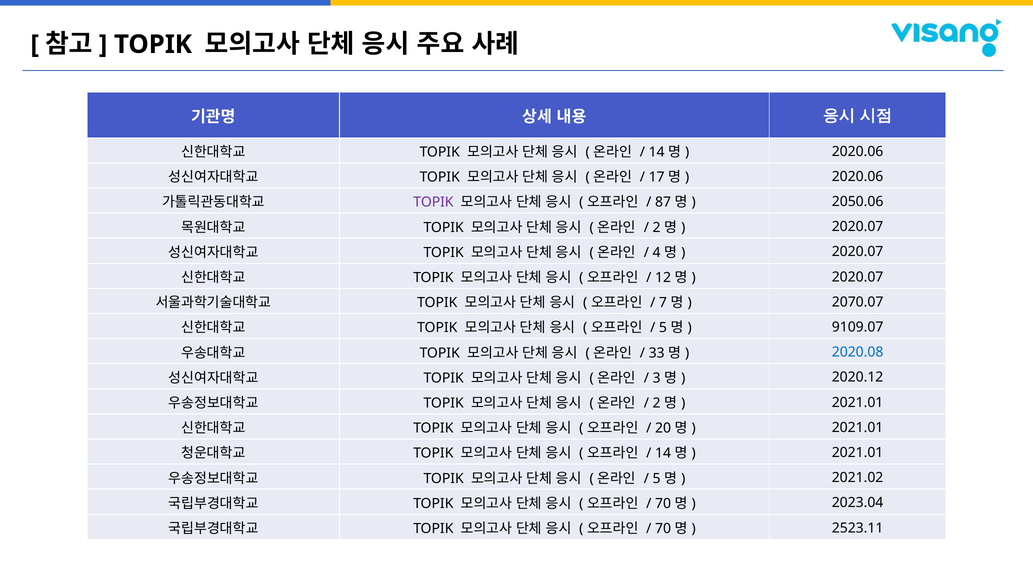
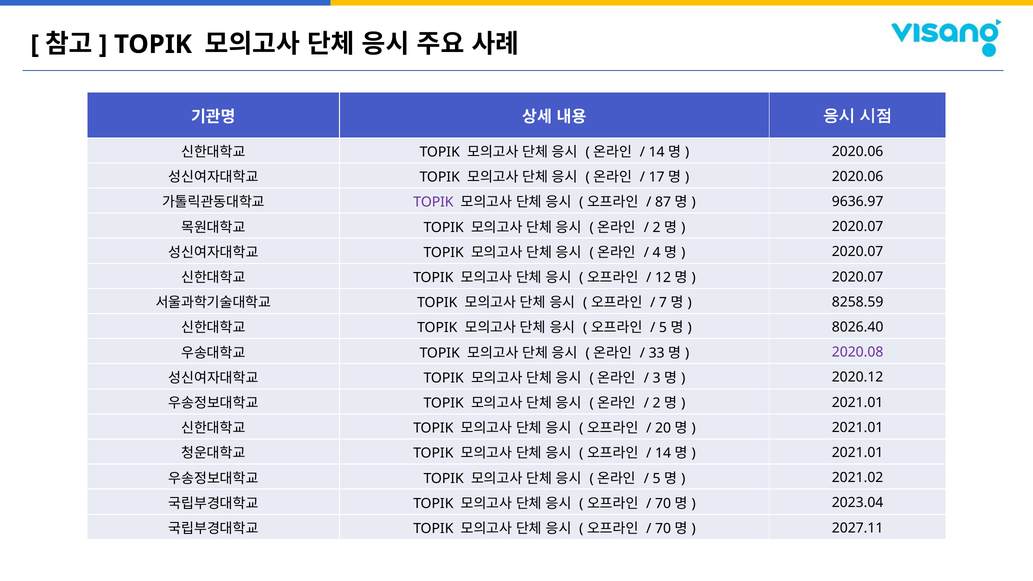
2050.06: 2050.06 -> 9636.97
2070.07: 2070.07 -> 8258.59
9109.07: 9109.07 -> 8026.40
2020.08 colour: blue -> purple
2523.11: 2523.11 -> 2027.11
